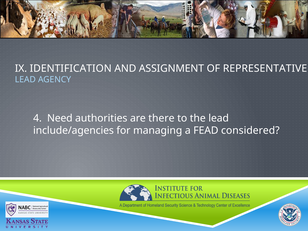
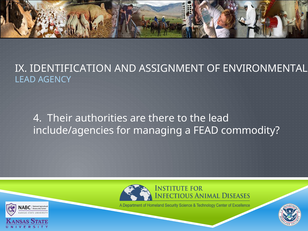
REPRESENTATIVE: REPRESENTATIVE -> ENVIRONMENTAL
Need: Need -> Their
considered: considered -> commodity
